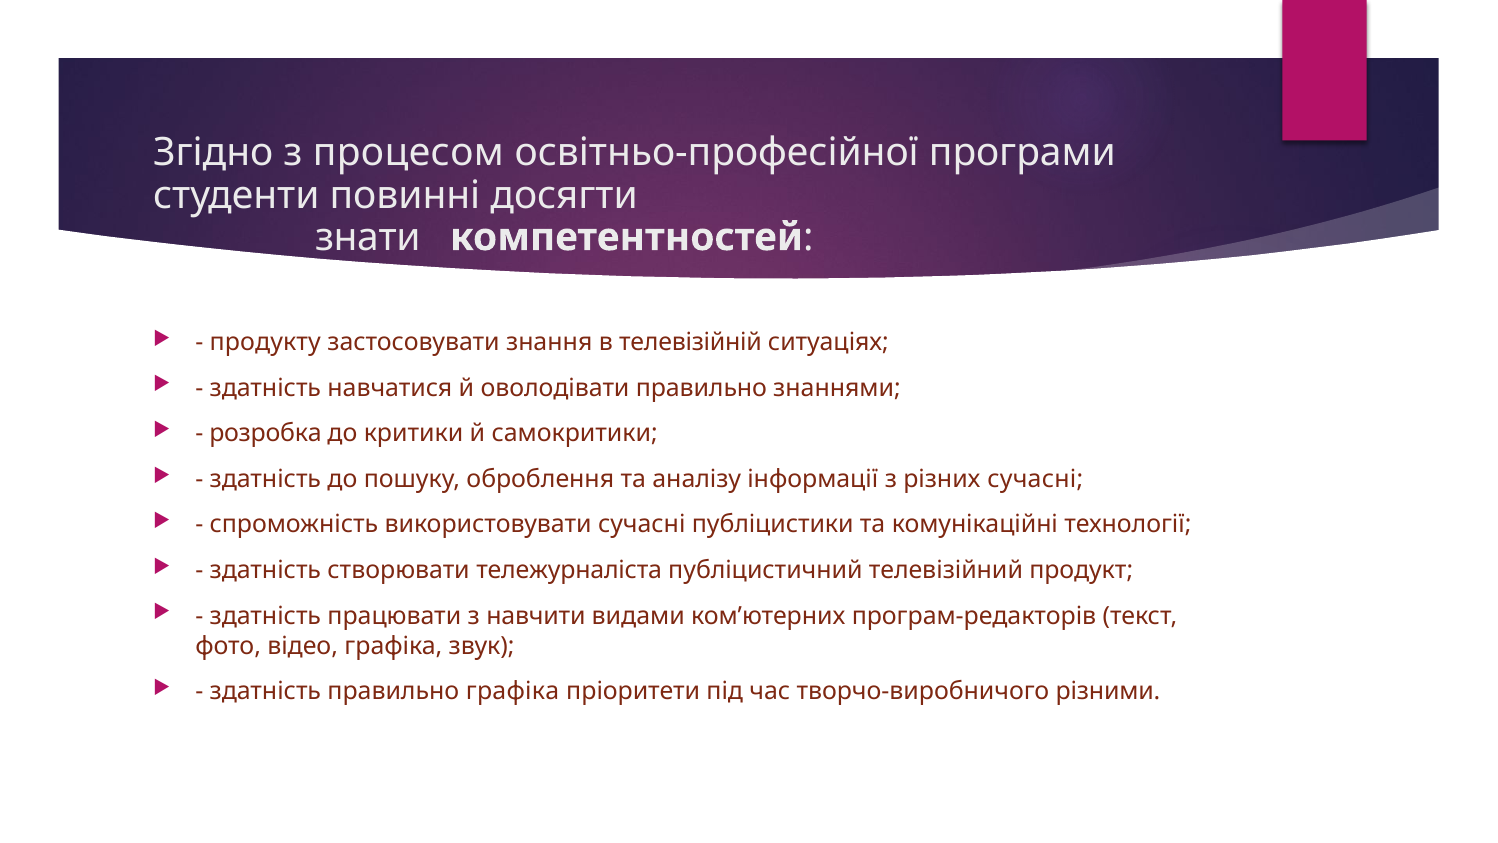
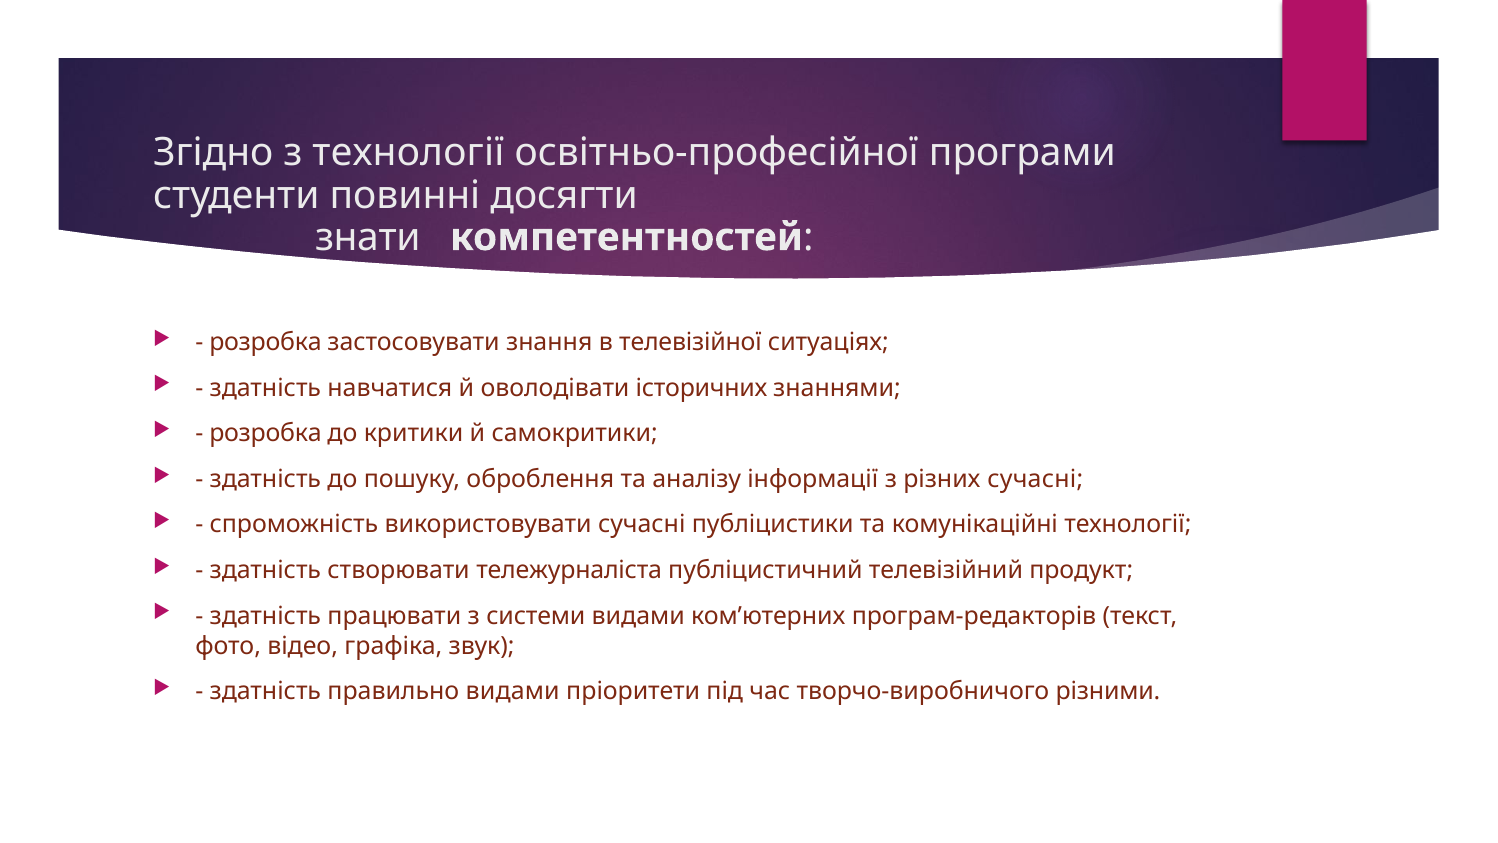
з процесом: процесом -> технології
продукту at (265, 342): продукту -> розробка
телевізійній: телевізійній -> телевізійної
оволодівати правильно: правильно -> історичних
навчити: навчити -> системи
правильно графіка: графіка -> видами
